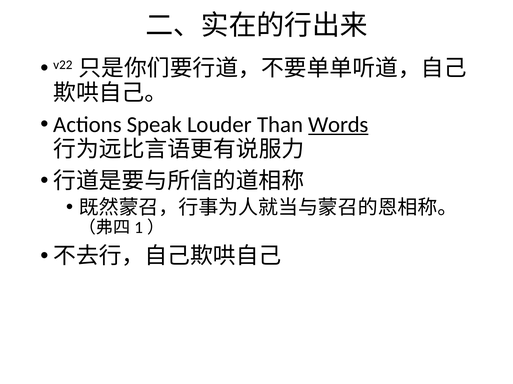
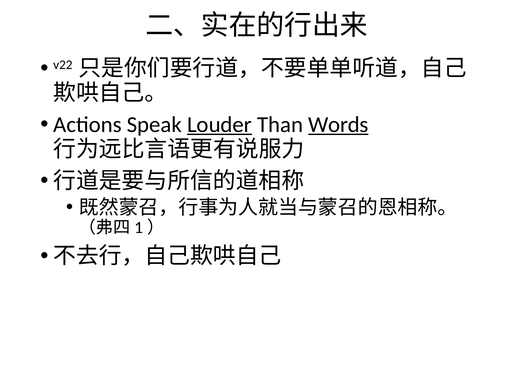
Louder underline: none -> present
